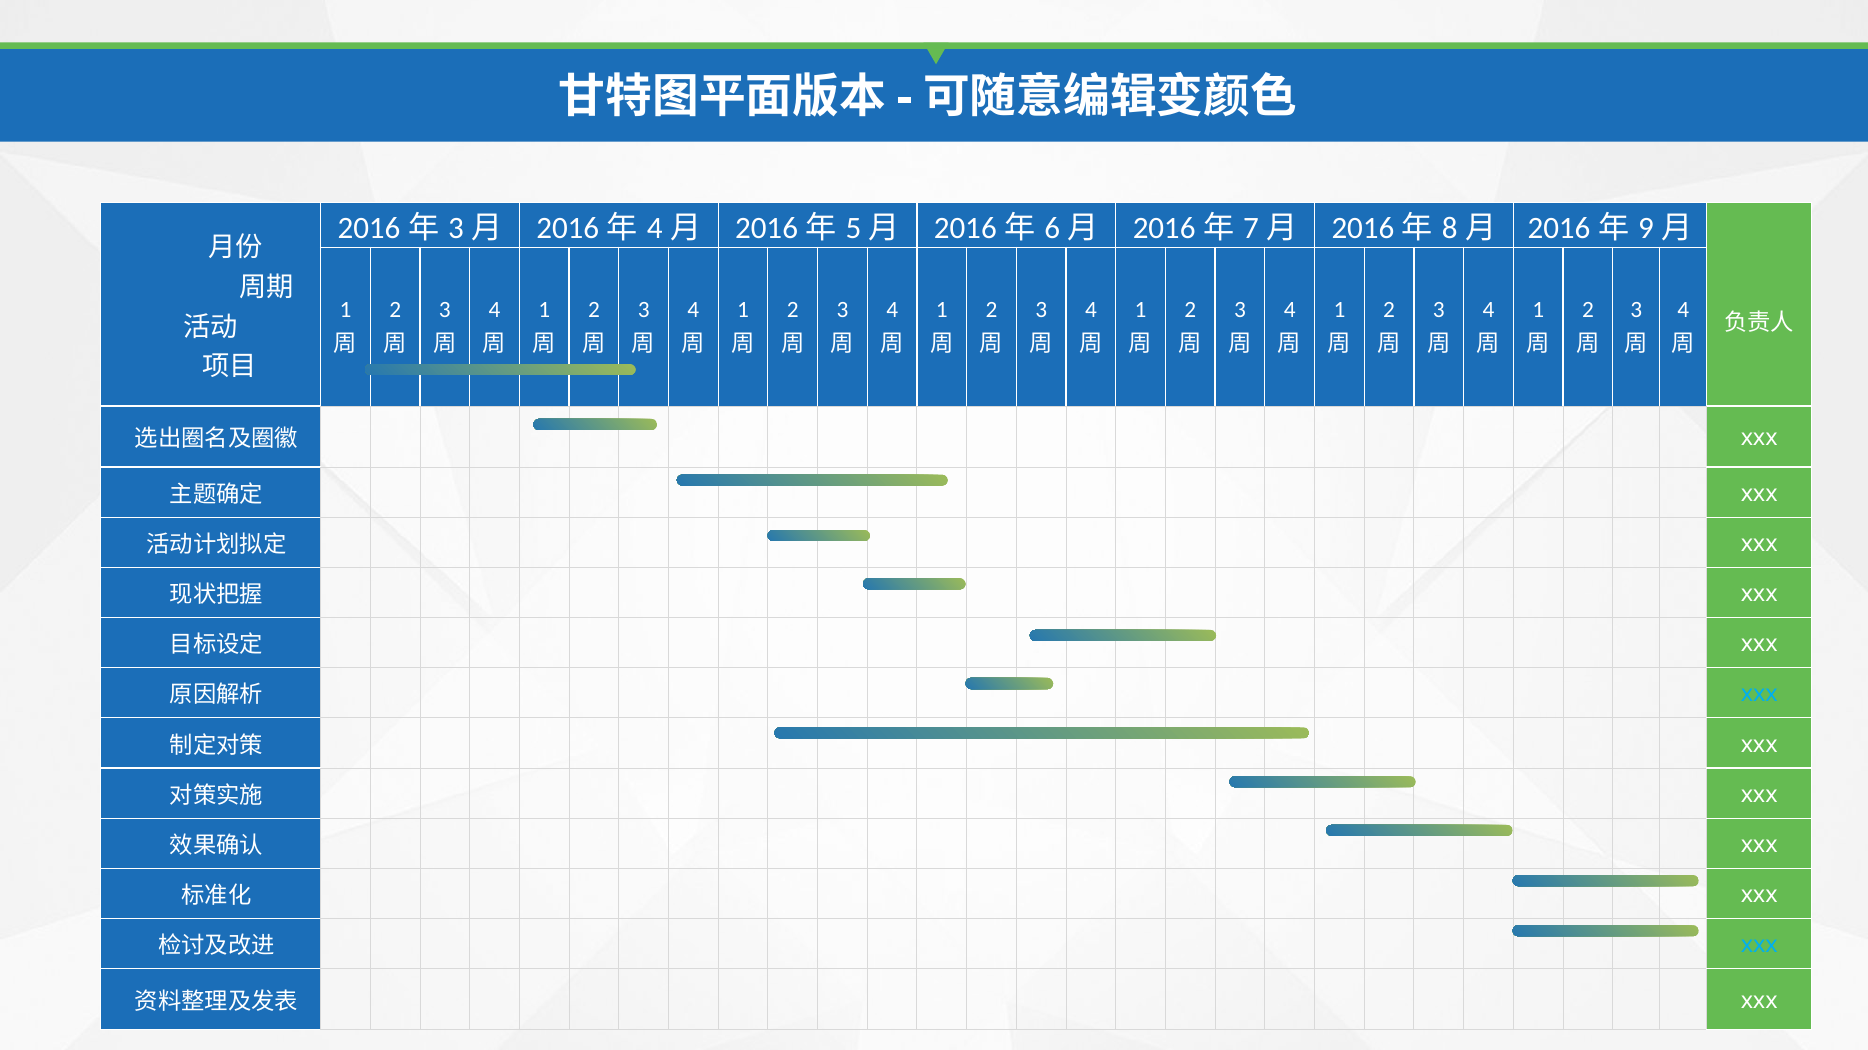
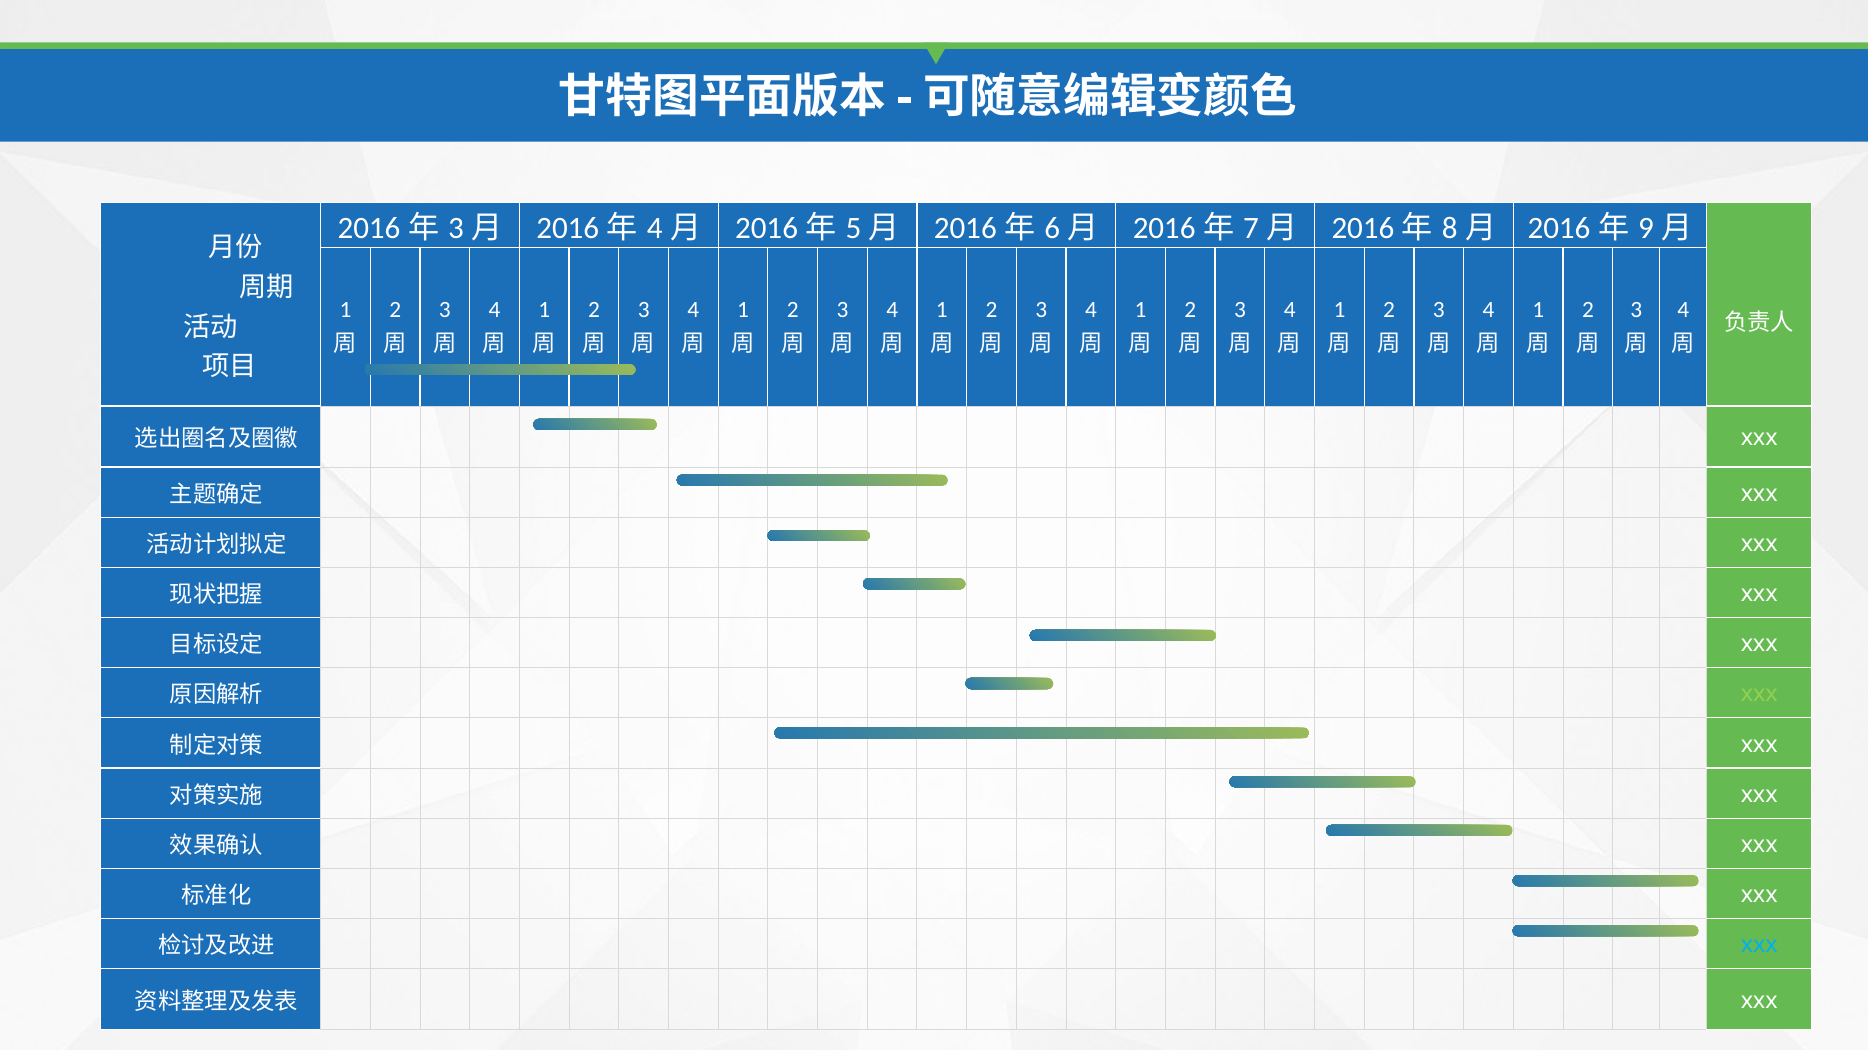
xxx at (1759, 695) colour: light blue -> light green
